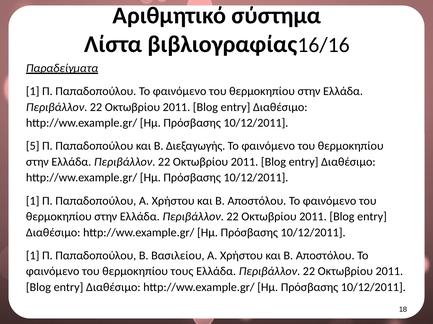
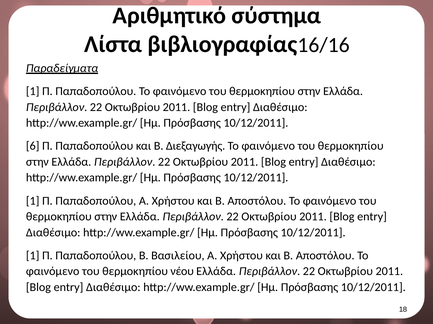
5: 5 -> 6
τους: τους -> νέου
